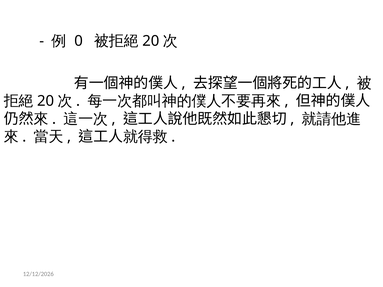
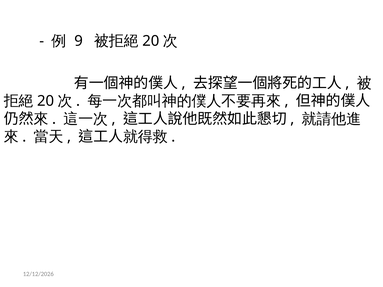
0: 0 -> 9
